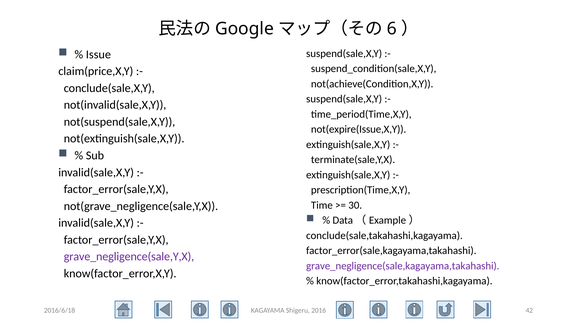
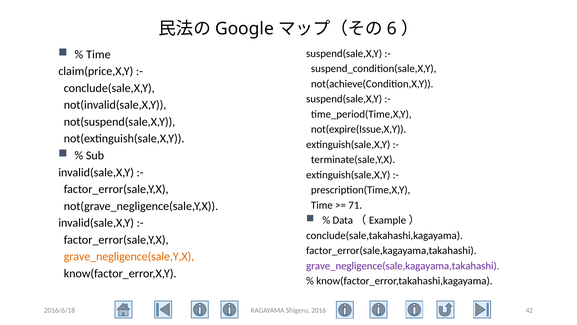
Issue at (98, 54): Issue -> Time
30: 30 -> 71
grave_negligence(sale,Y,X colour: purple -> orange
